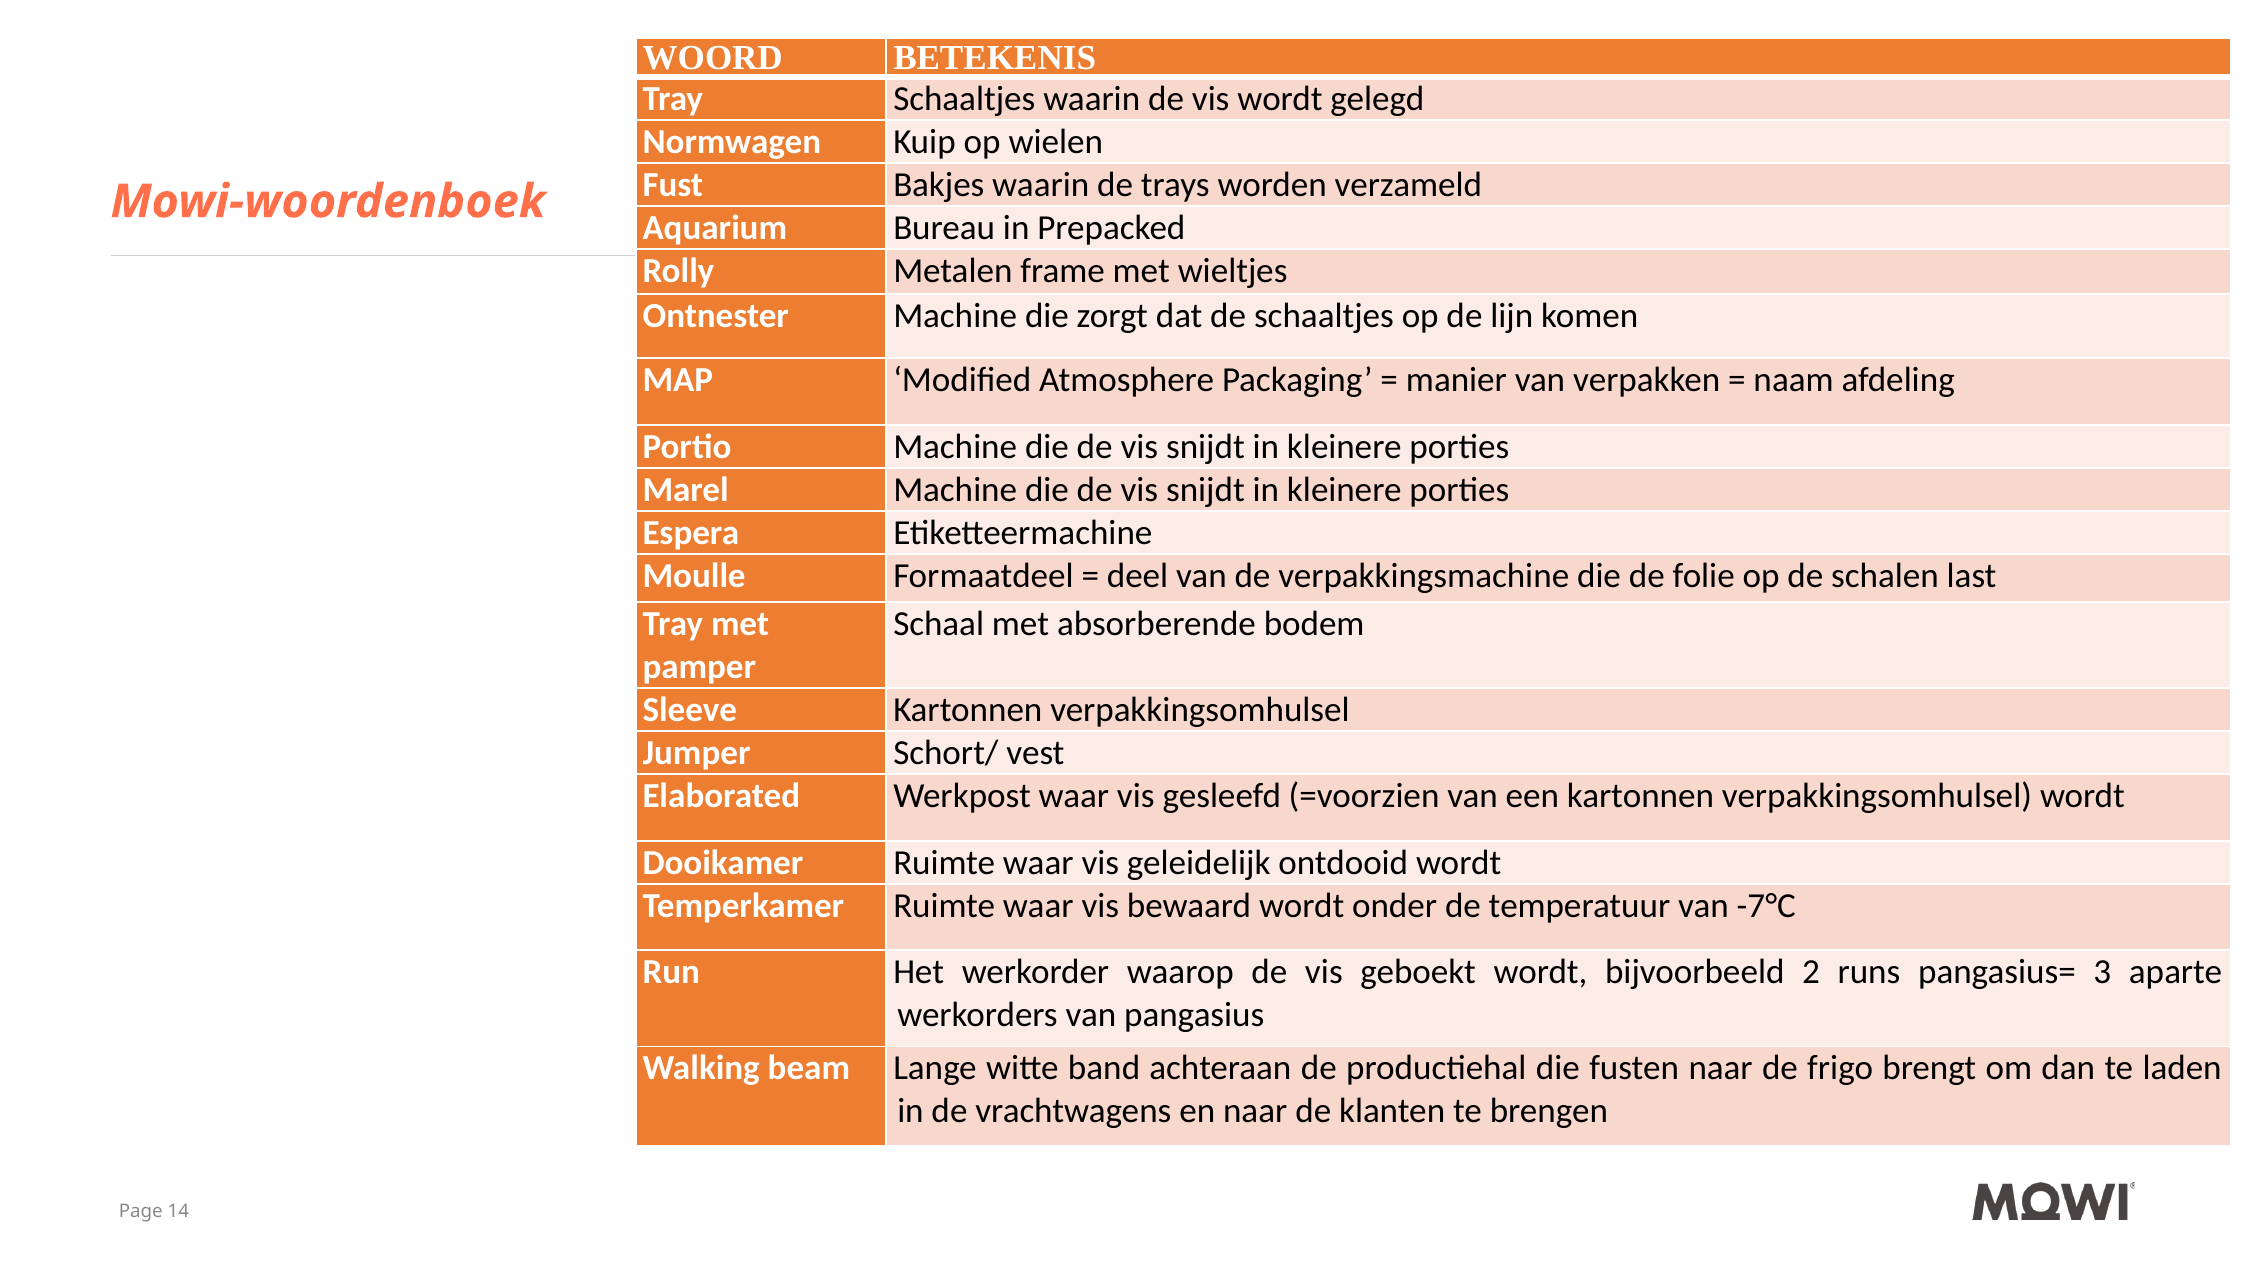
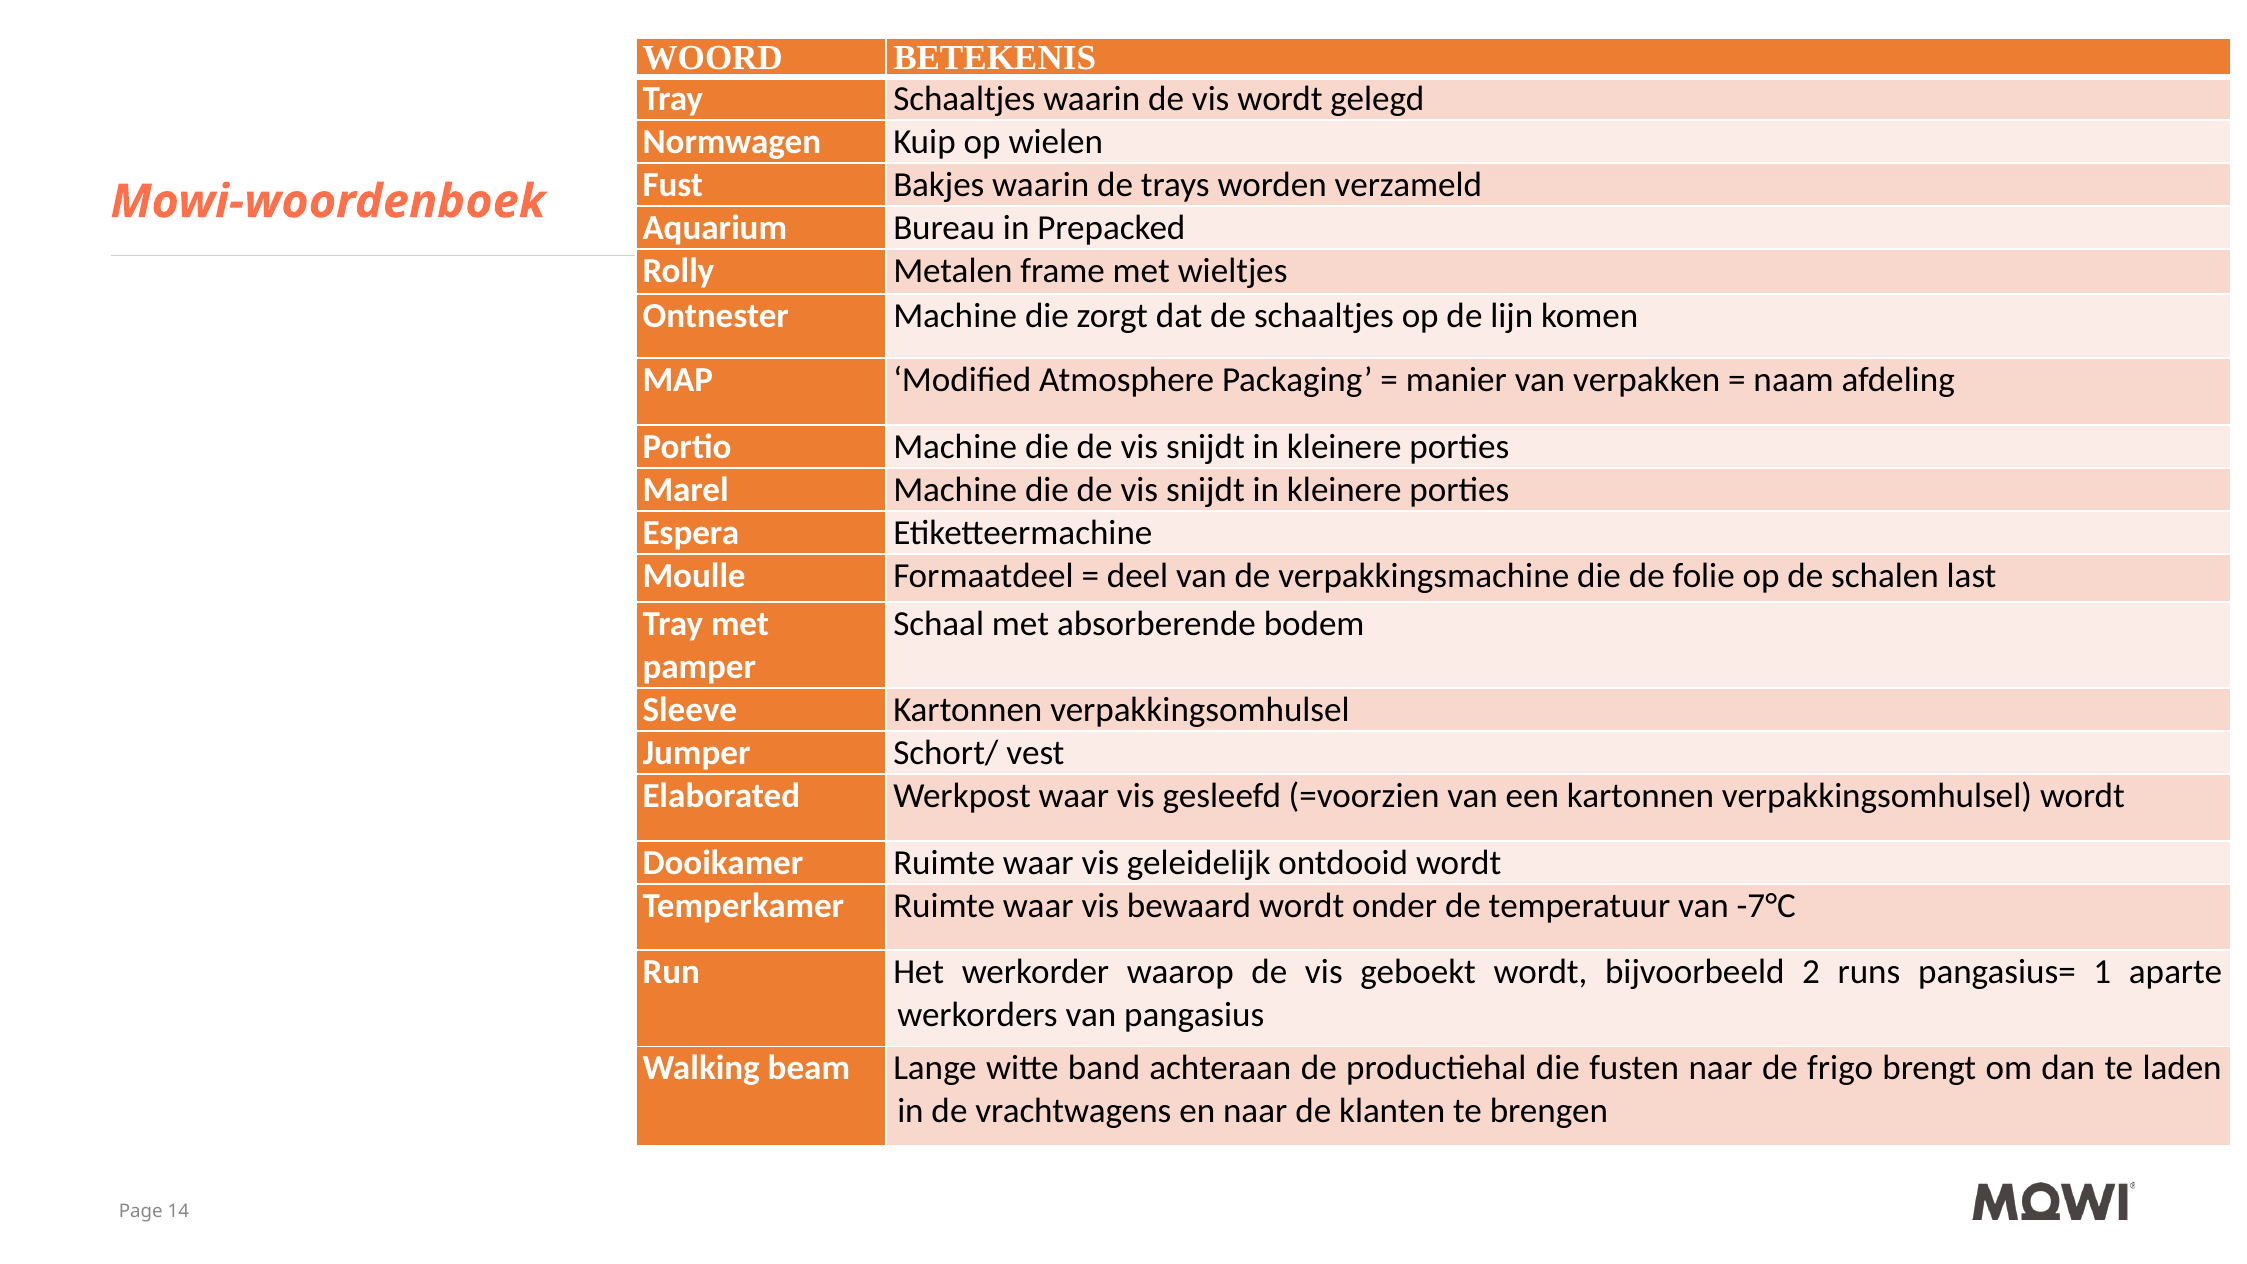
3: 3 -> 1
